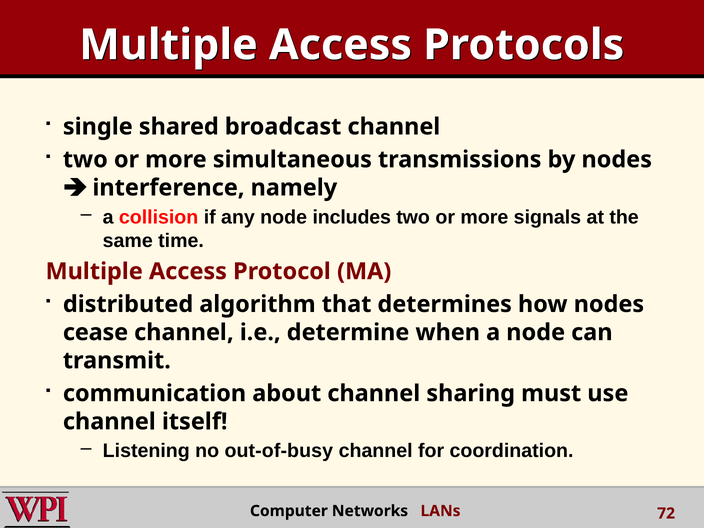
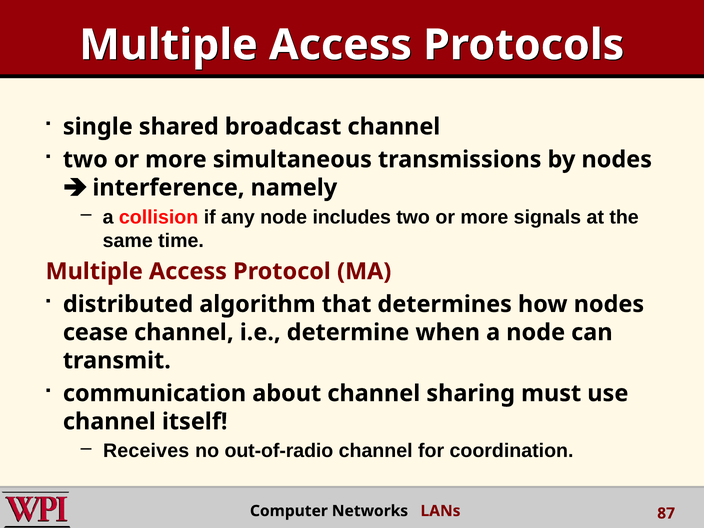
Listening: Listening -> Receives
out-of-busy: out-of-busy -> out-of-radio
72: 72 -> 87
